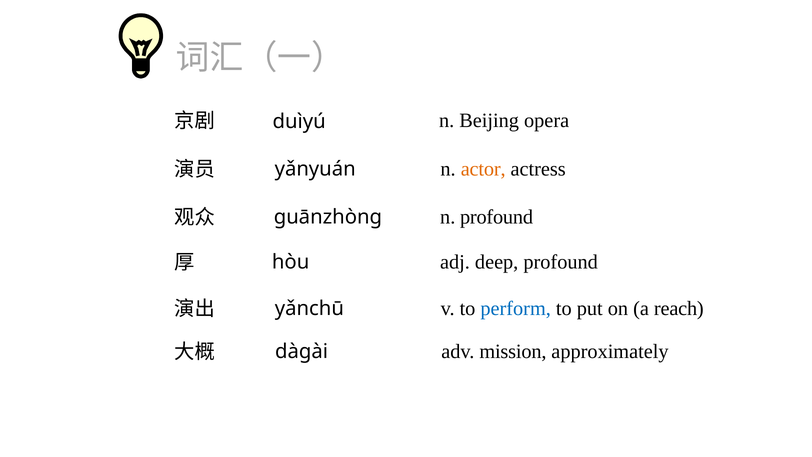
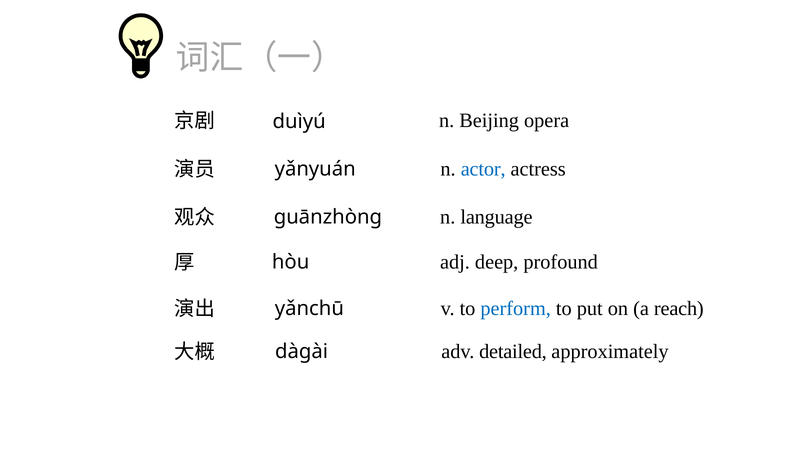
actor colour: orange -> blue
n profound: profound -> language
mission: mission -> detailed
